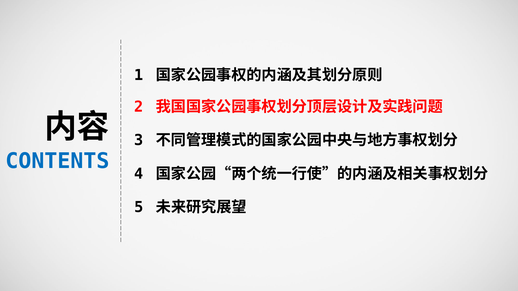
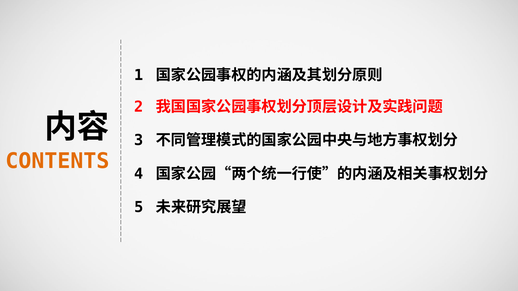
CONTENTS colour: blue -> orange
